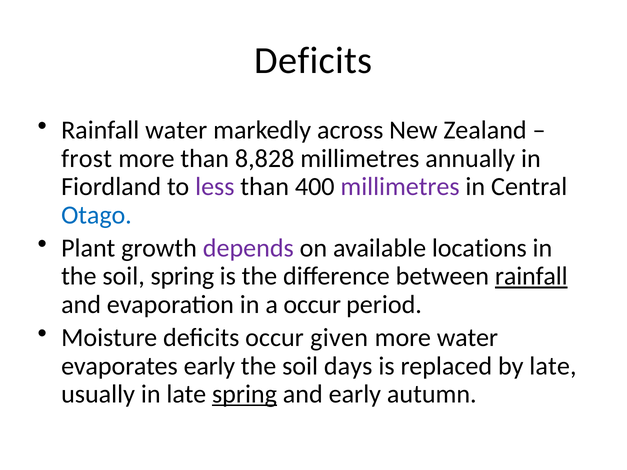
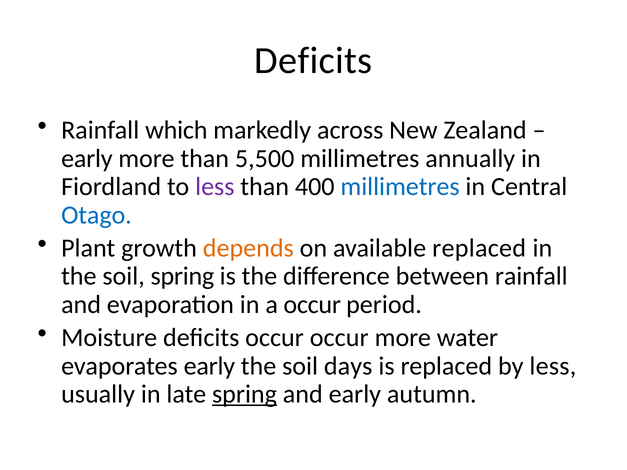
Rainfall water: water -> which
frost at (87, 159): frost -> early
8,828: 8,828 -> 5,500
millimetres at (400, 187) colour: purple -> blue
depends colour: purple -> orange
available locations: locations -> replaced
rainfall at (531, 276) underline: present -> none
occur given: given -> occur
by late: late -> less
